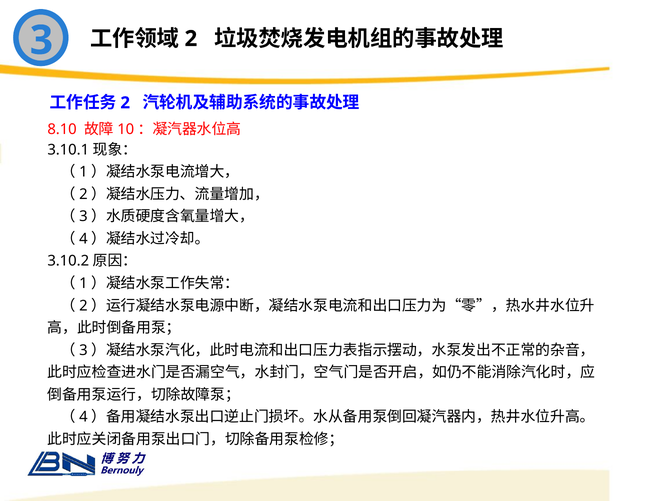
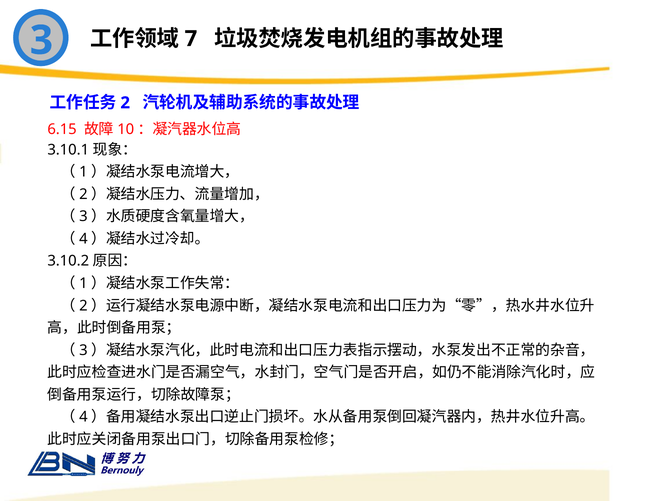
2 at (191, 39): 2 -> 7
8.10: 8.10 -> 6.15
